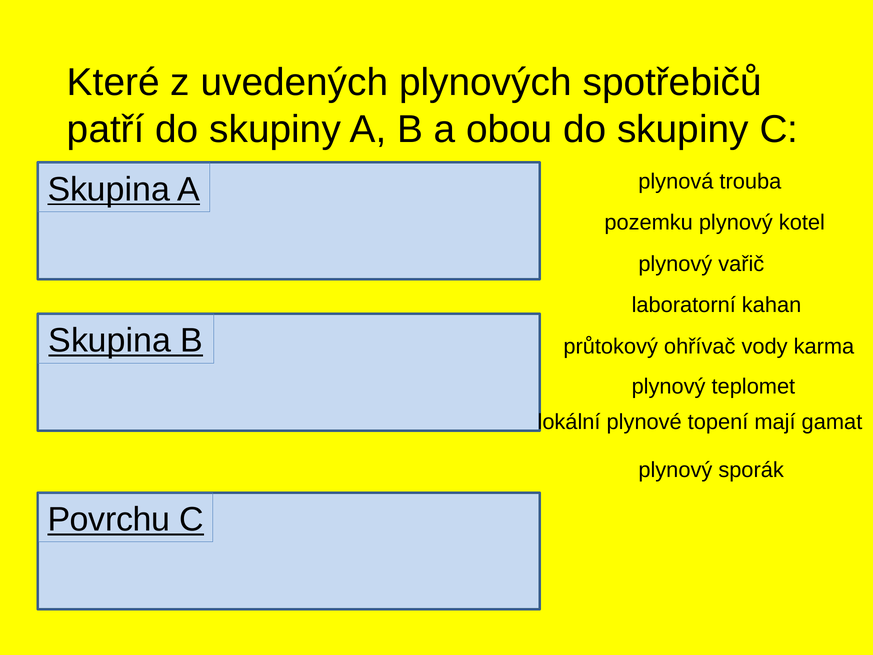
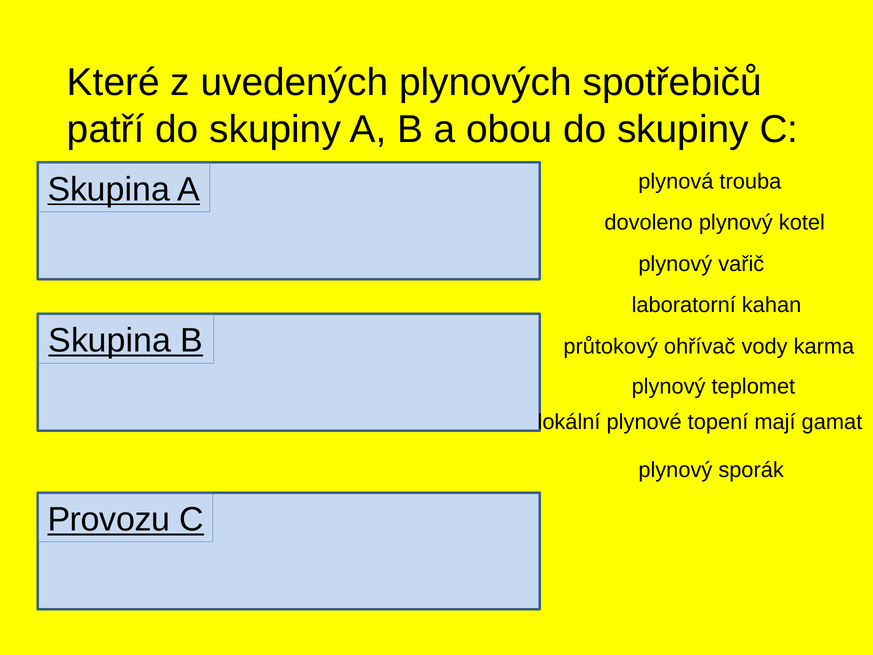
pozemku: pozemku -> dovoleno
Povrchu: Povrchu -> Provozu
